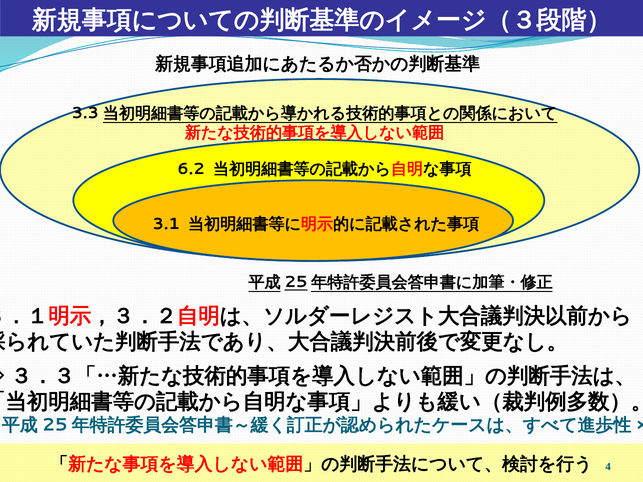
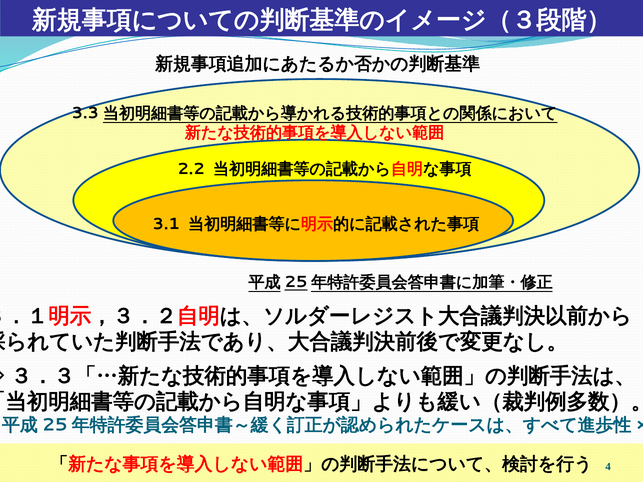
6.2: 6.2 -> 2.2
